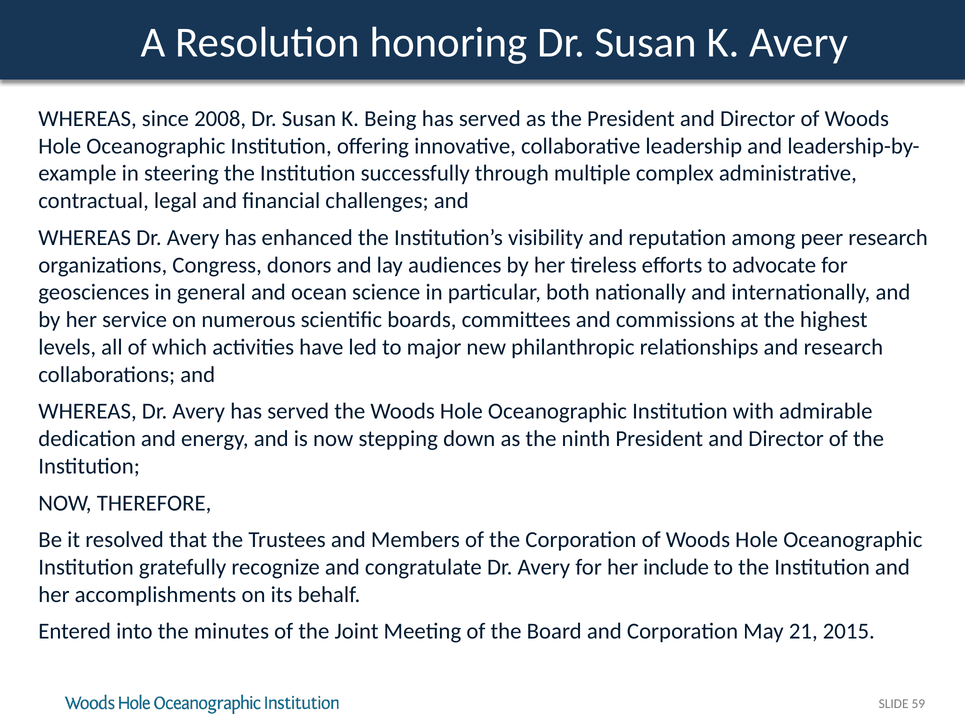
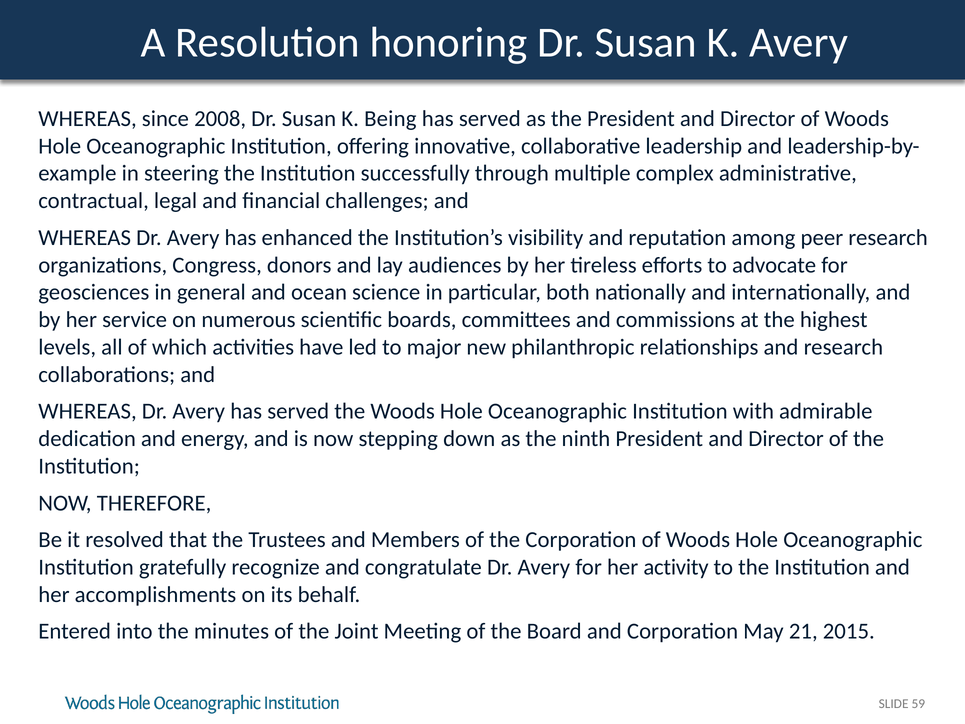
include: include -> activity
